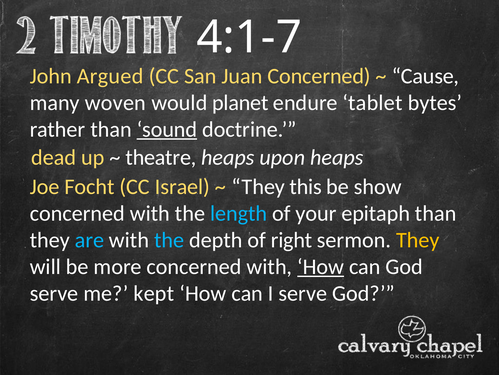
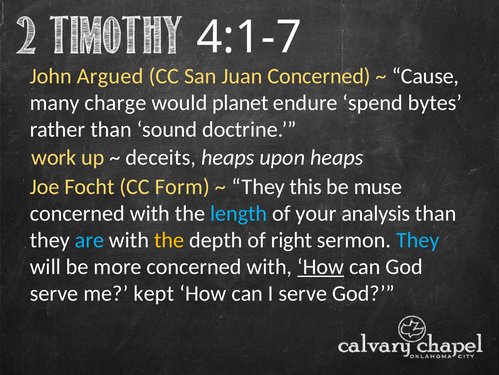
woven: woven -> charge
tablet: tablet -> spend
sound underline: present -> none
dead: dead -> work
theatre: theatre -> deceits
Israel: Israel -> Form
show: show -> muse
epitaph: epitaph -> analysis
the at (169, 240) colour: light blue -> yellow
They at (418, 240) colour: yellow -> light blue
